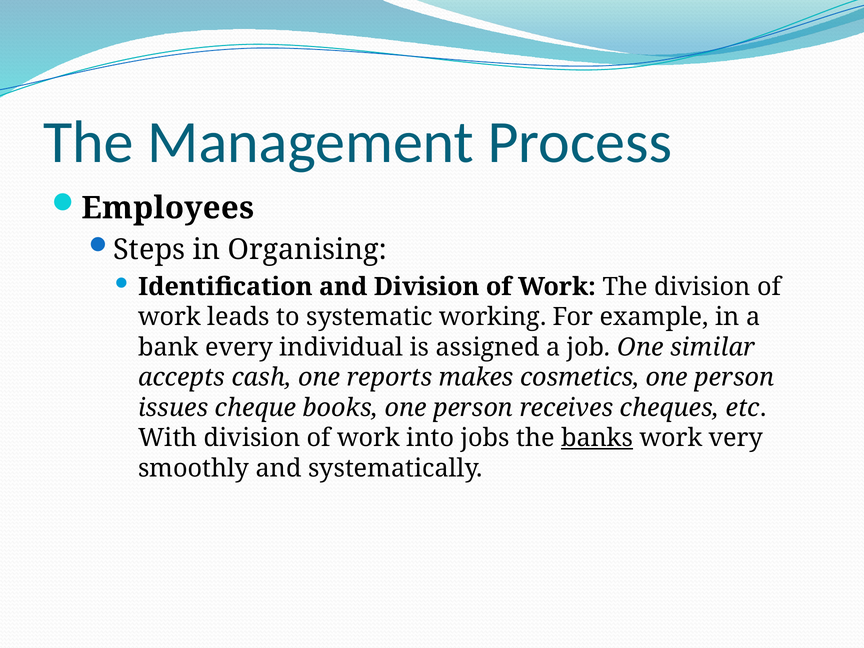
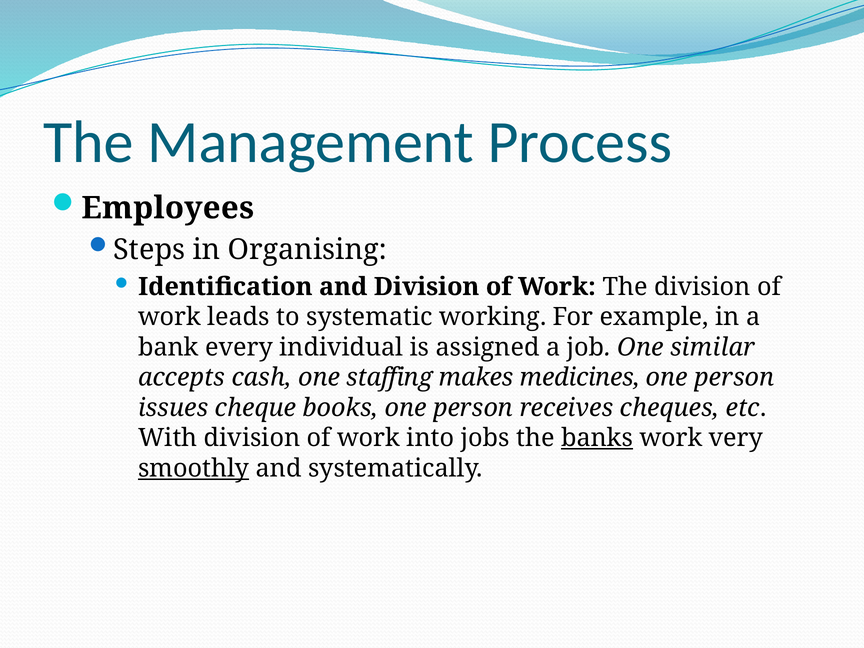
reports: reports -> staffing
cosmetics: cosmetics -> medicines
smoothly underline: none -> present
